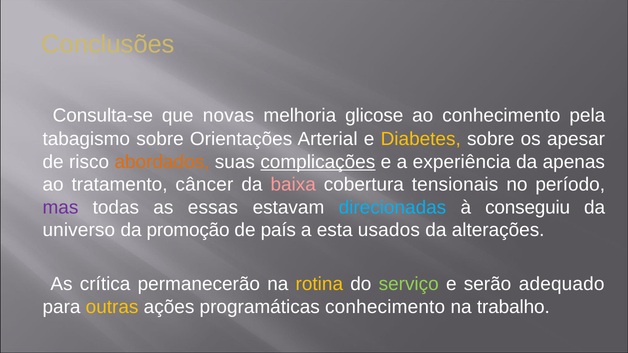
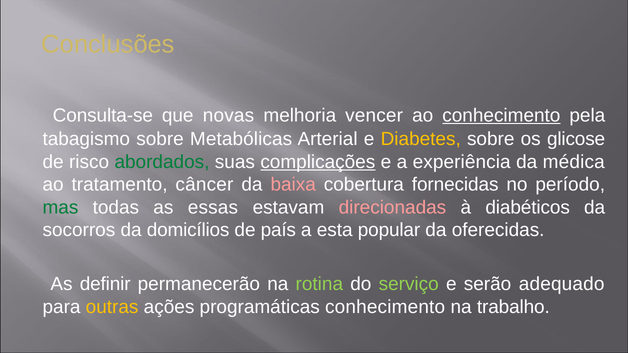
glicose: glicose -> vencer
conhecimento at (501, 115) underline: none -> present
Orientações: Orientações -> Metabólicas
apesar: apesar -> glicose
abordados colour: orange -> green
apenas: apenas -> médica
tensionais: tensionais -> fornecidas
mas colour: purple -> green
direcionadas colour: light blue -> pink
conseguiu: conseguiu -> diabéticos
universo: universo -> socorros
promoção: promoção -> domicílios
usados: usados -> popular
alterações: alterações -> oferecidas
crítica: crítica -> definir
rotina colour: yellow -> light green
